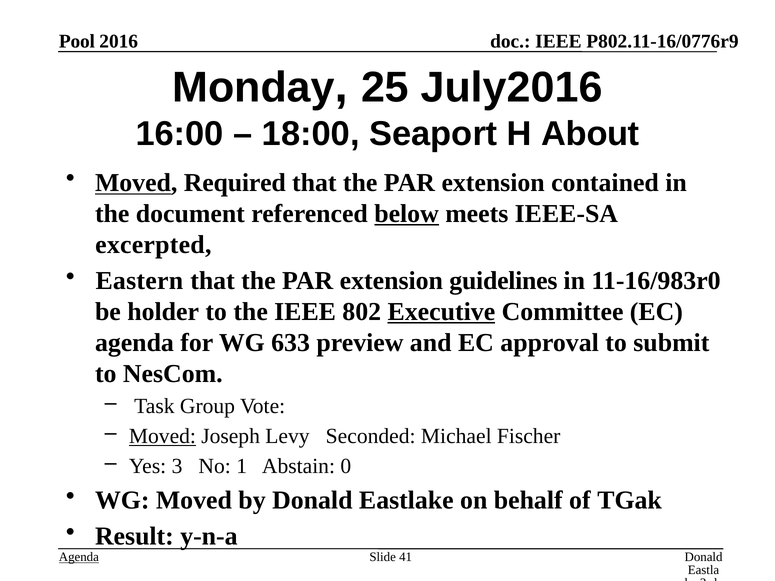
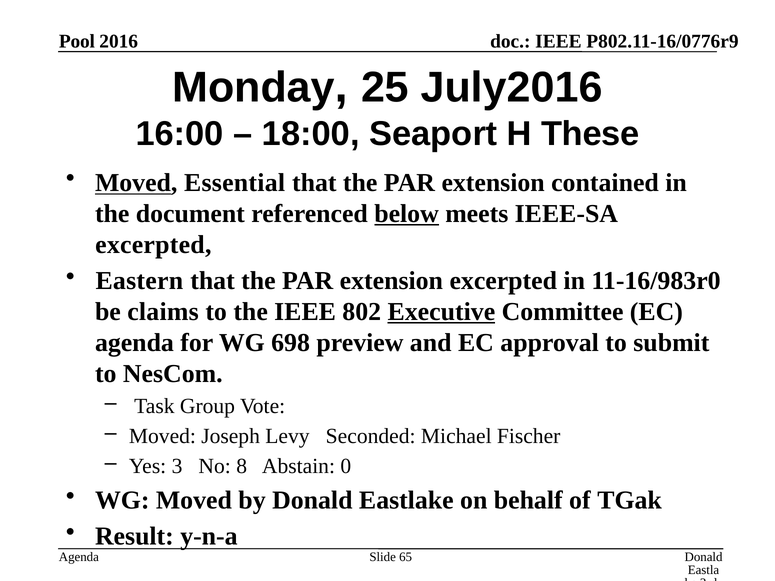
About: About -> These
Required: Required -> Essential
extension guidelines: guidelines -> excerpted
holder: holder -> claims
633: 633 -> 698
Moved at (162, 436) underline: present -> none
1: 1 -> 8
Agenda at (79, 557) underline: present -> none
41: 41 -> 65
